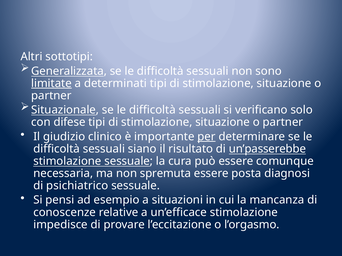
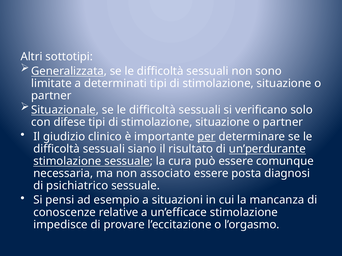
limitate underline: present -> none
un’passerebbe: un’passerebbe -> un’perdurante
spremuta: spremuta -> associato
